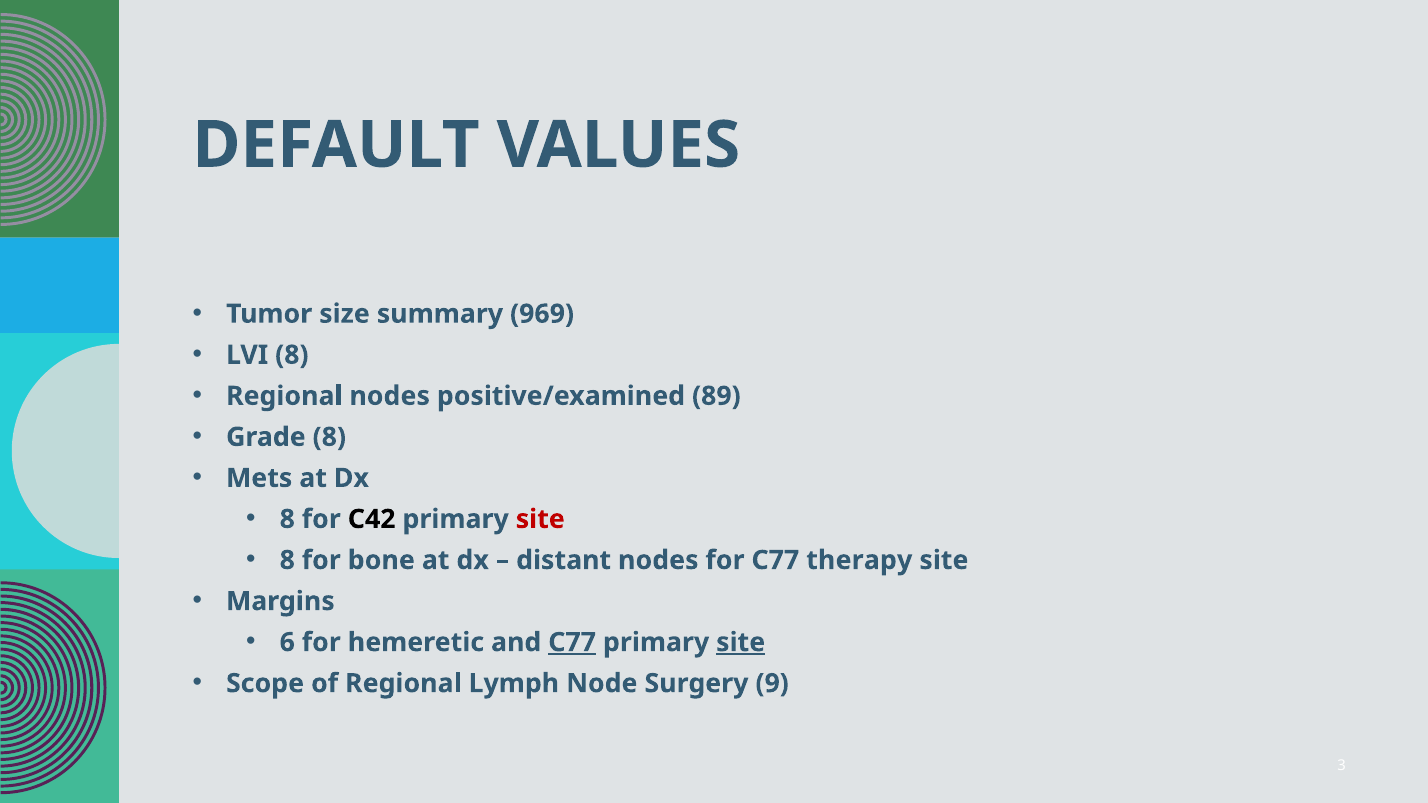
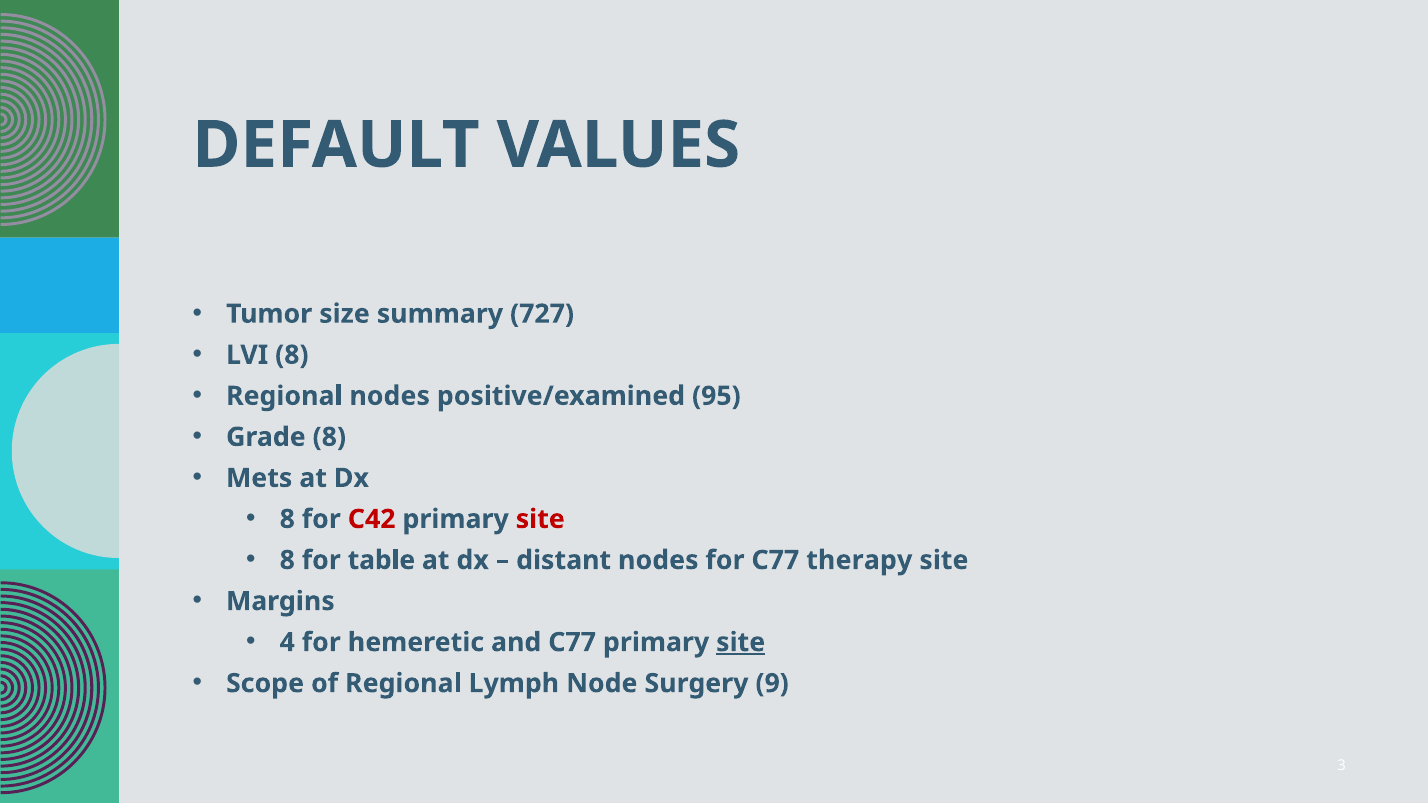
969: 969 -> 727
89: 89 -> 95
C42 colour: black -> red
bone: bone -> table
6: 6 -> 4
C77 at (572, 643) underline: present -> none
